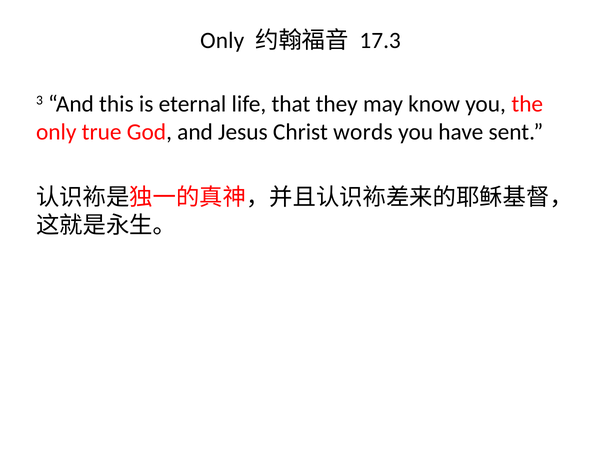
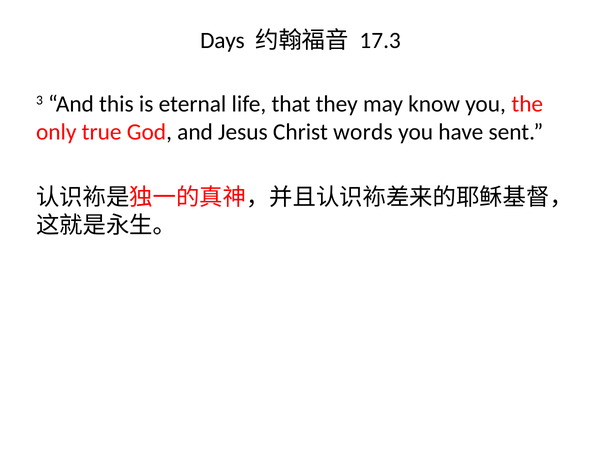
Only at (222, 41): Only -> Days
